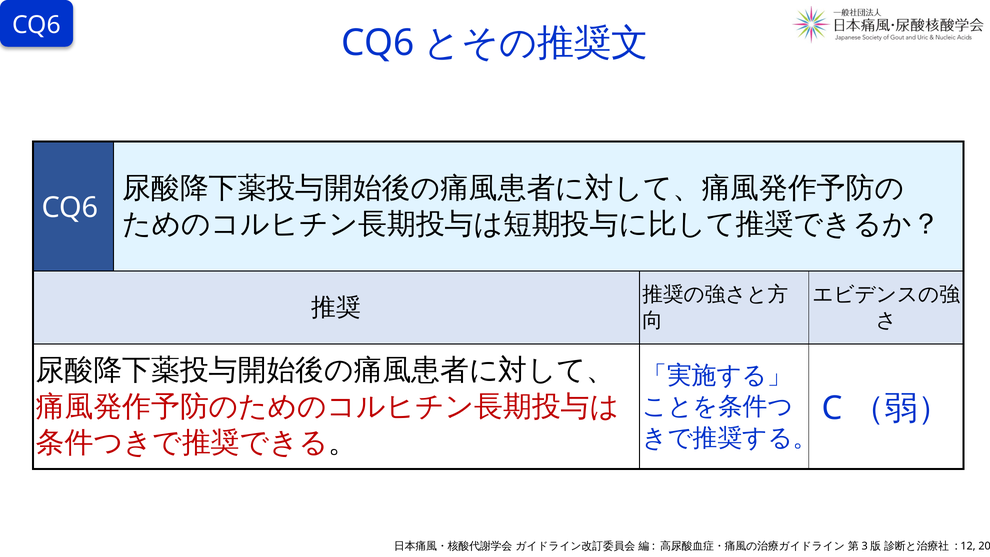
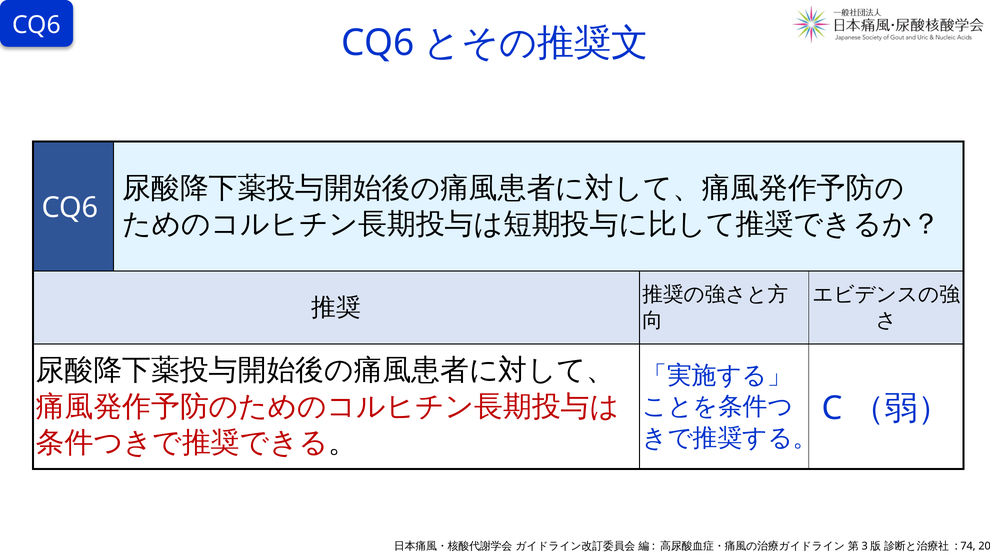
12: 12 -> 74
